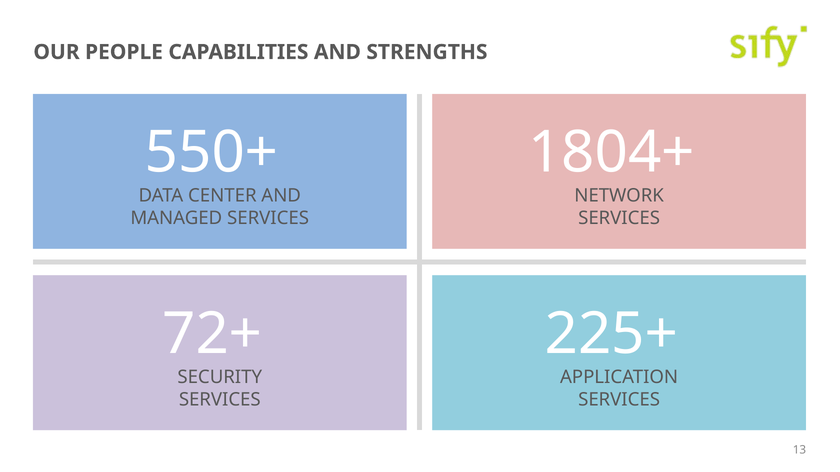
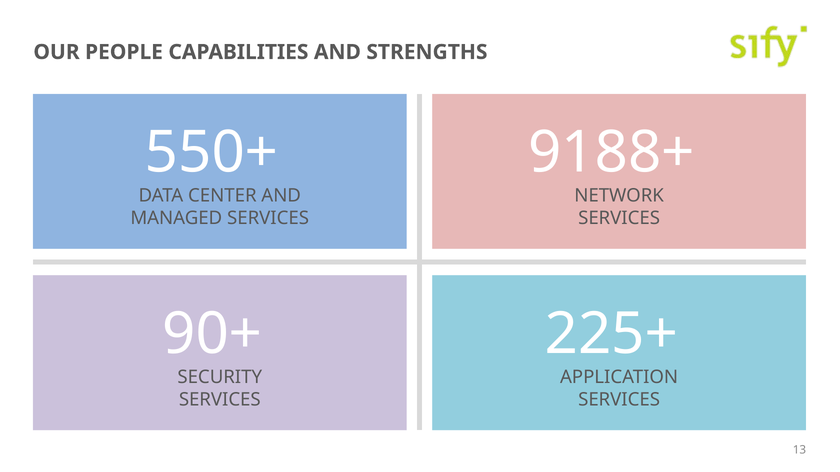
1804+: 1804+ -> 9188+
72+: 72+ -> 90+
